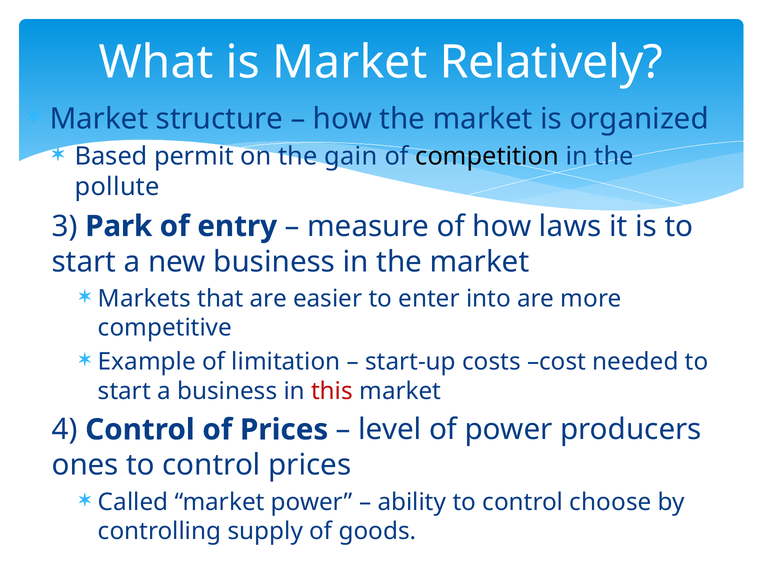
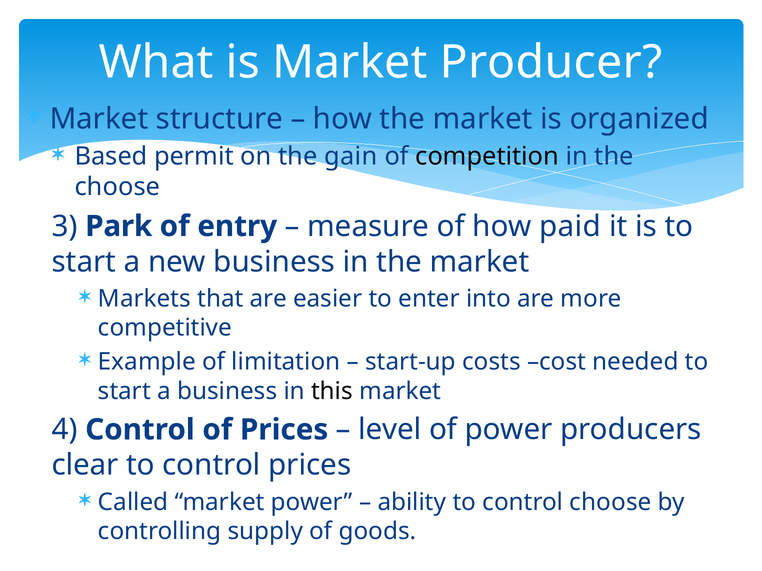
Relatively: Relatively -> Producer
pollute at (117, 187): pollute -> choose
laws: laws -> paid
this colour: red -> black
ones: ones -> clear
